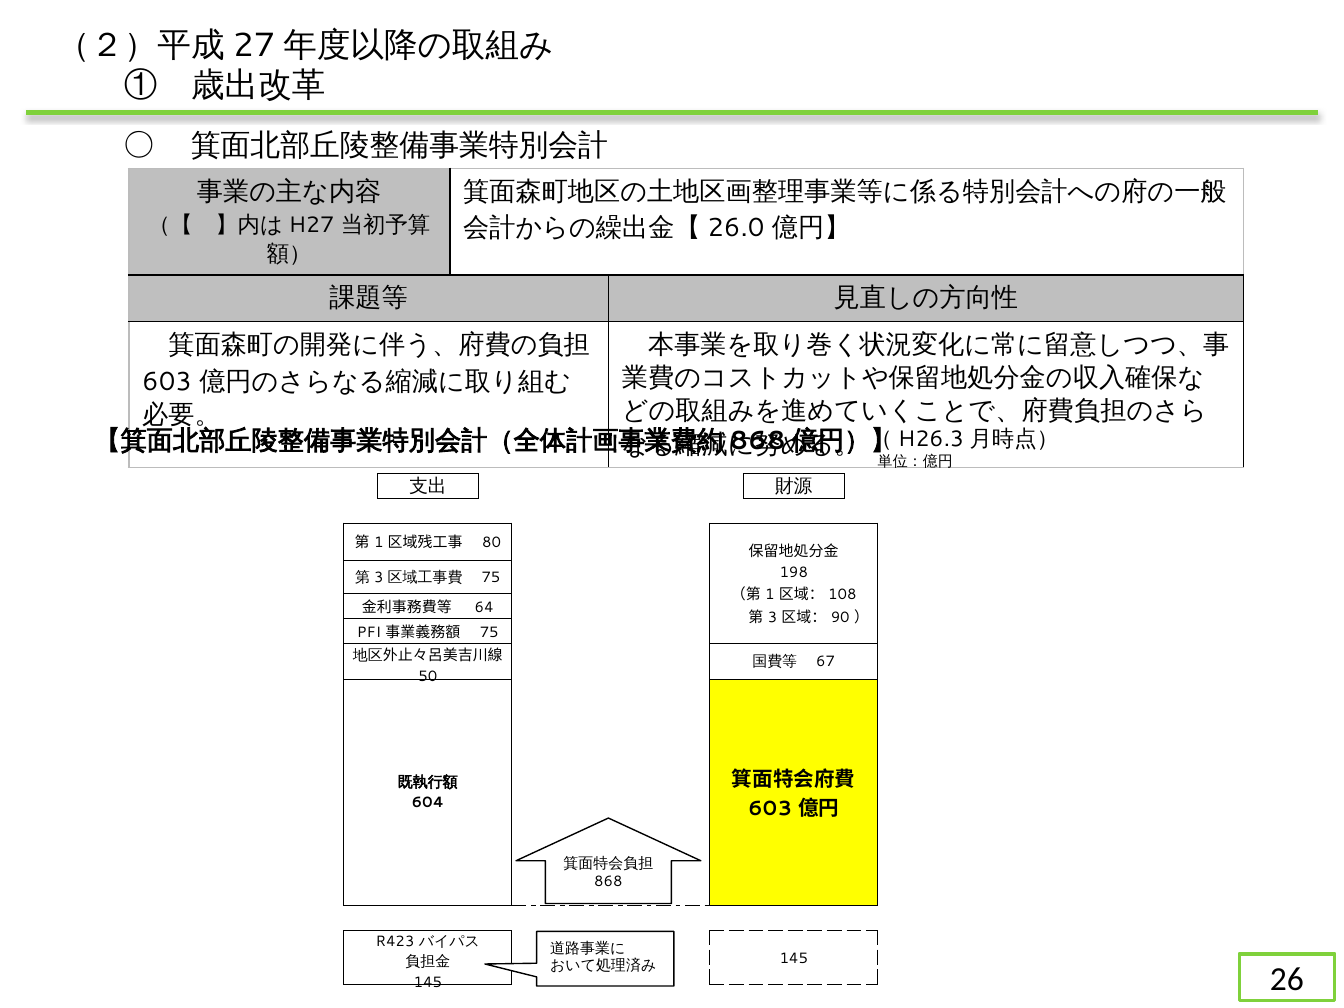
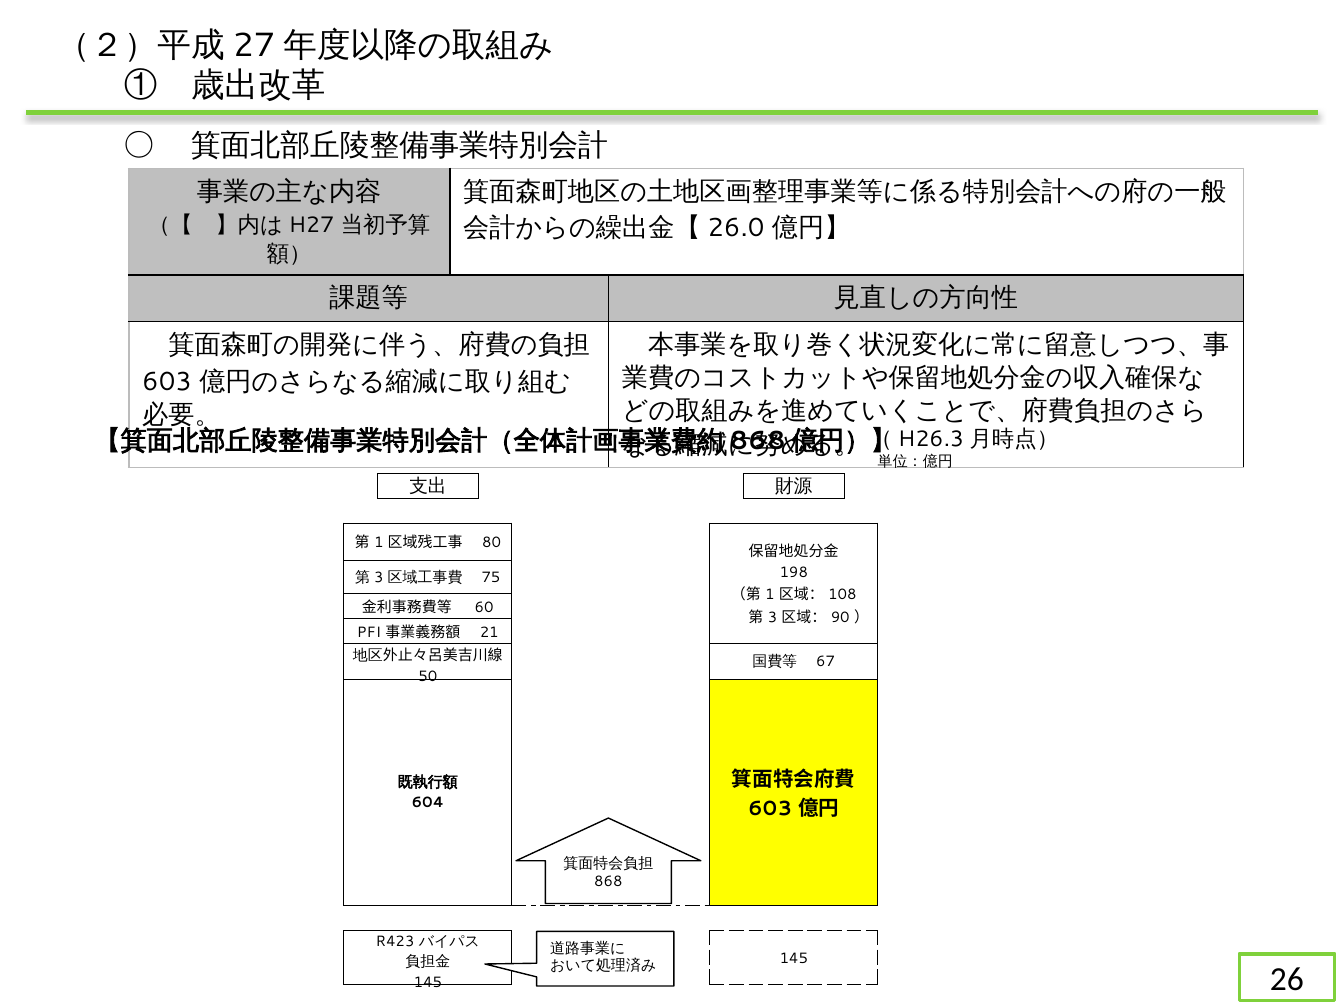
64: 64 -> 60
75 at (489, 632): 75 -> 21
